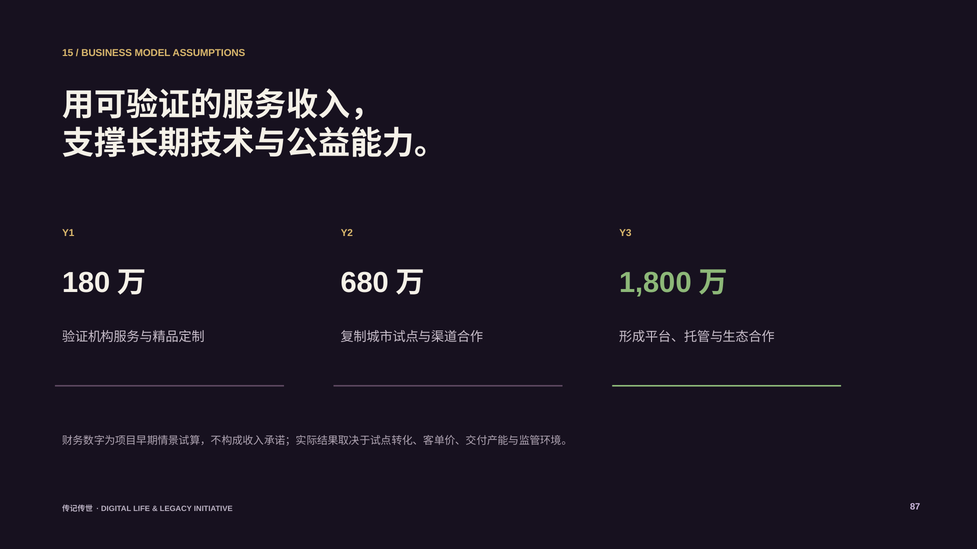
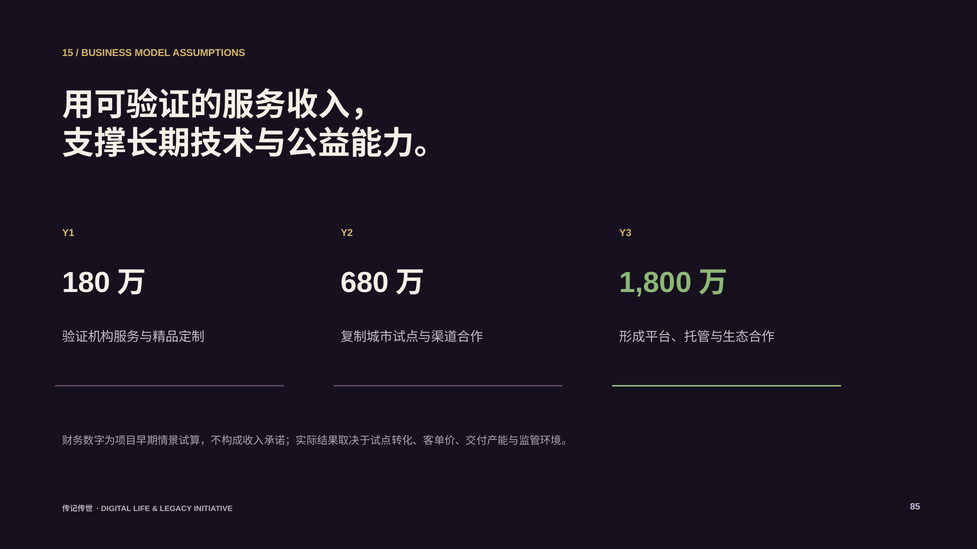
87: 87 -> 85
